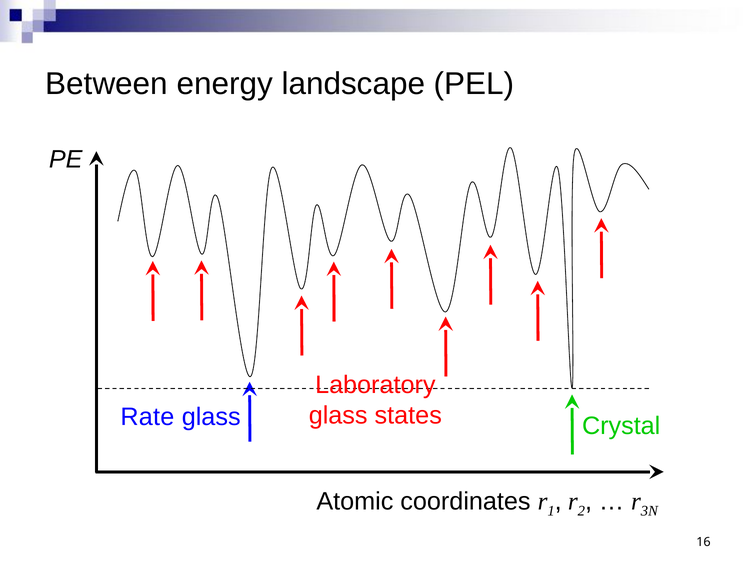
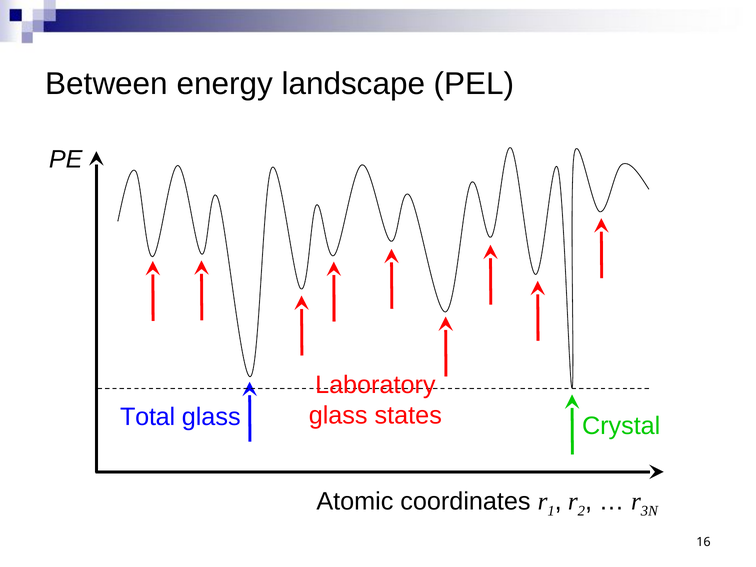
Rate: Rate -> Total
